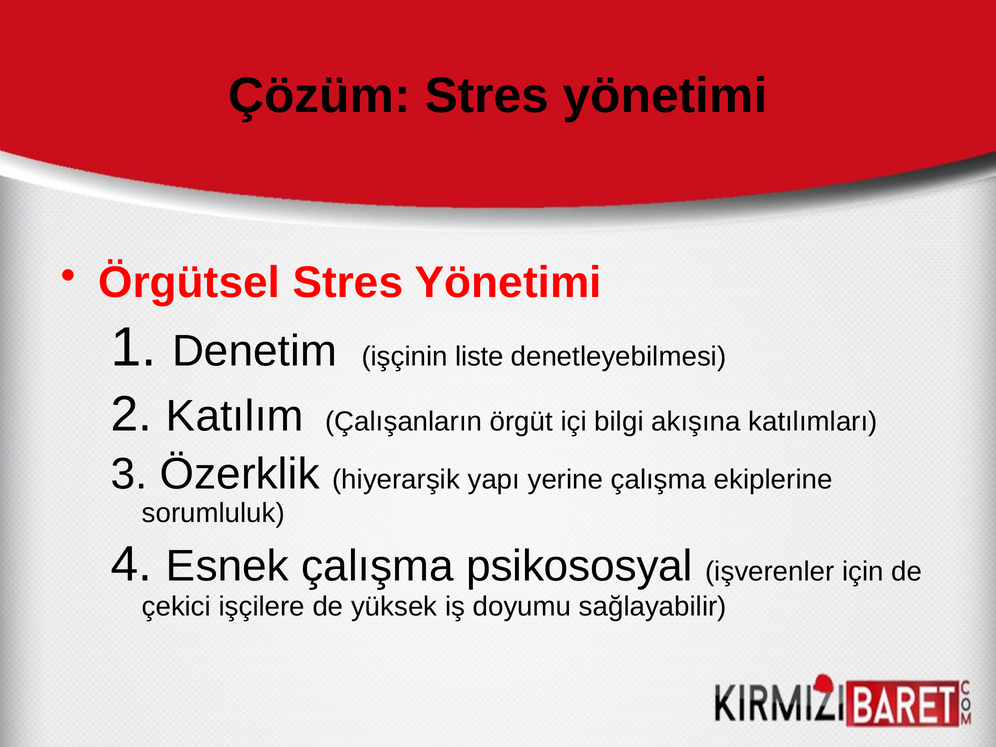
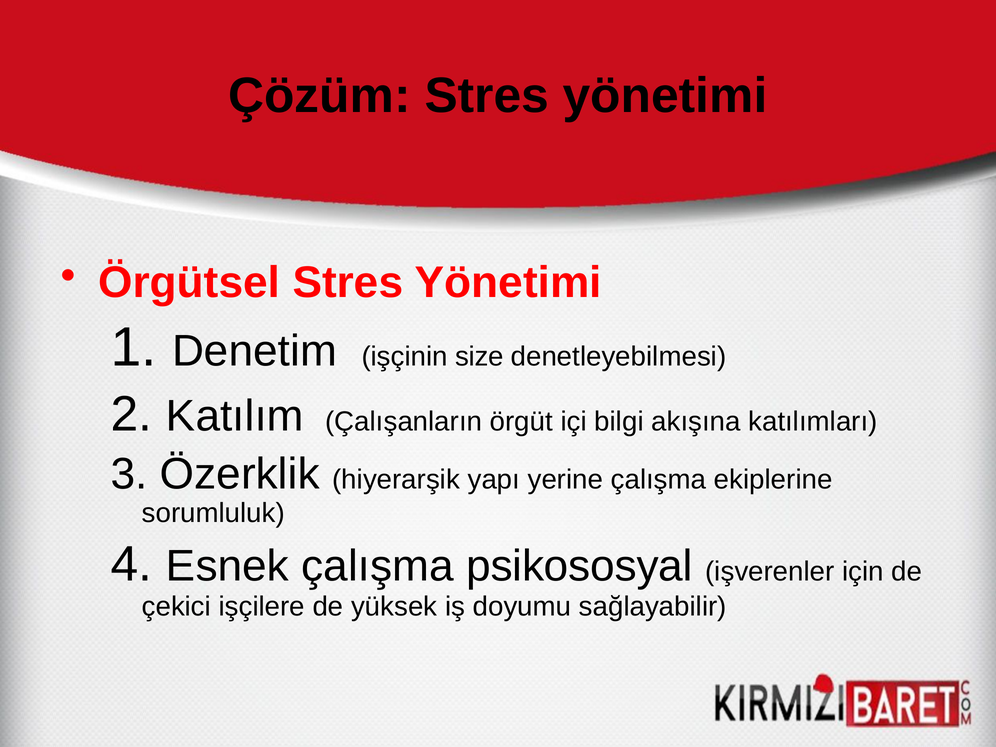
liste: liste -> size
